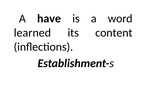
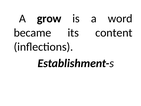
have: have -> grow
learned: learned -> became
